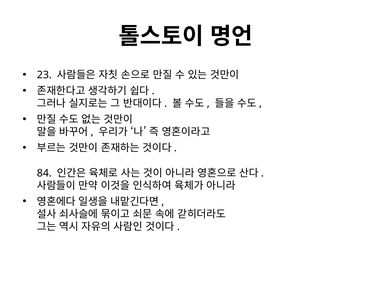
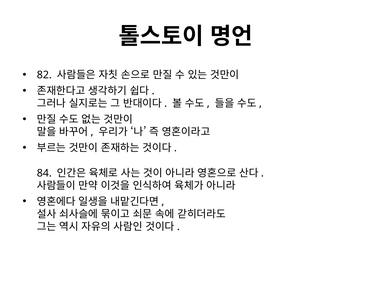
23: 23 -> 82
